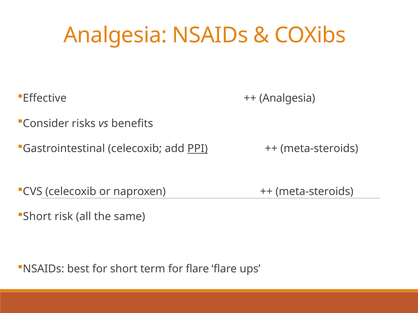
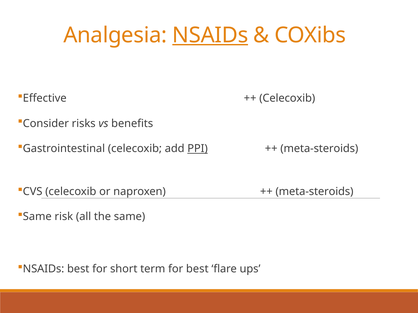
NSAIDs at (210, 35) underline: none -> present
Analgesia at (287, 98): Analgesia -> Celecoxib
Short at (37, 217): Short -> Same
for flare: flare -> best
